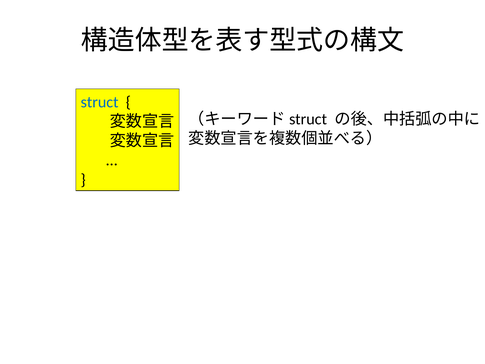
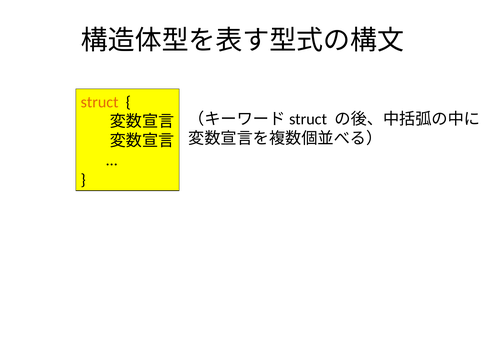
struct colour: blue -> orange
